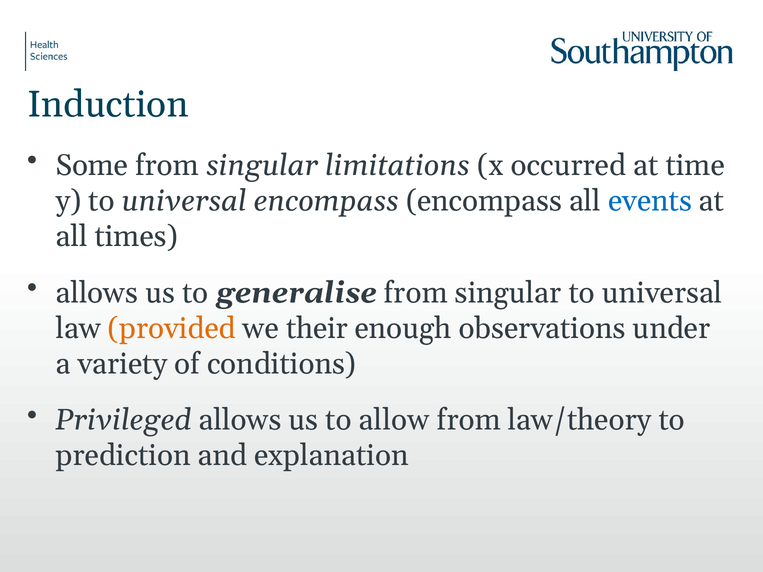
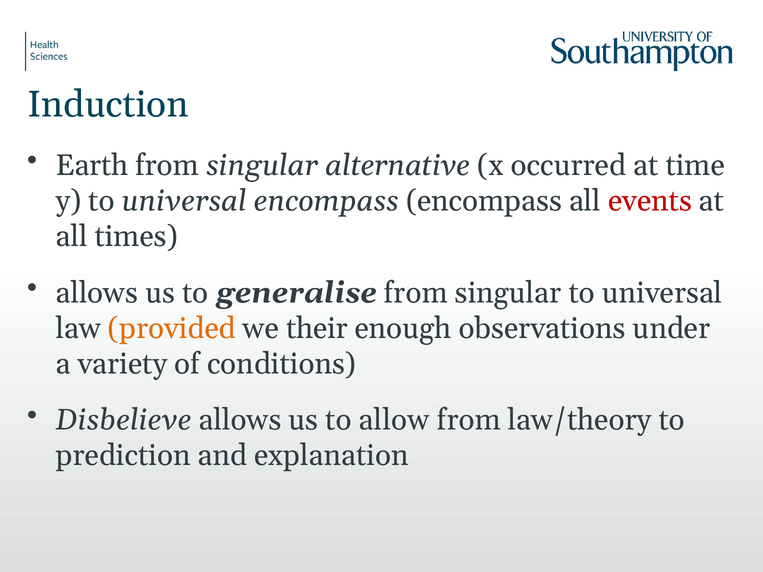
Some: Some -> Earth
limitations: limitations -> alternative
events colour: blue -> red
Privileged: Privileged -> Disbelieve
